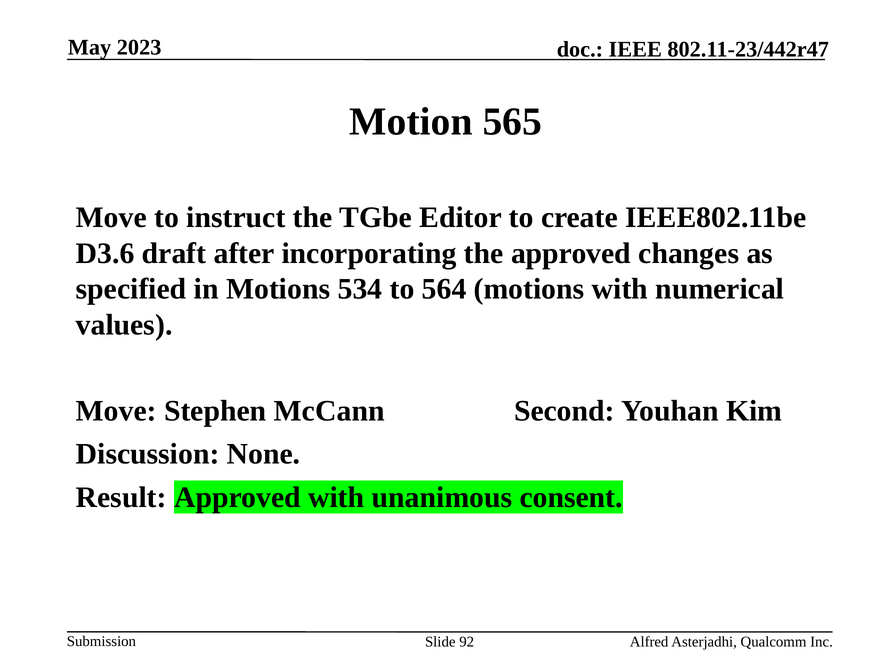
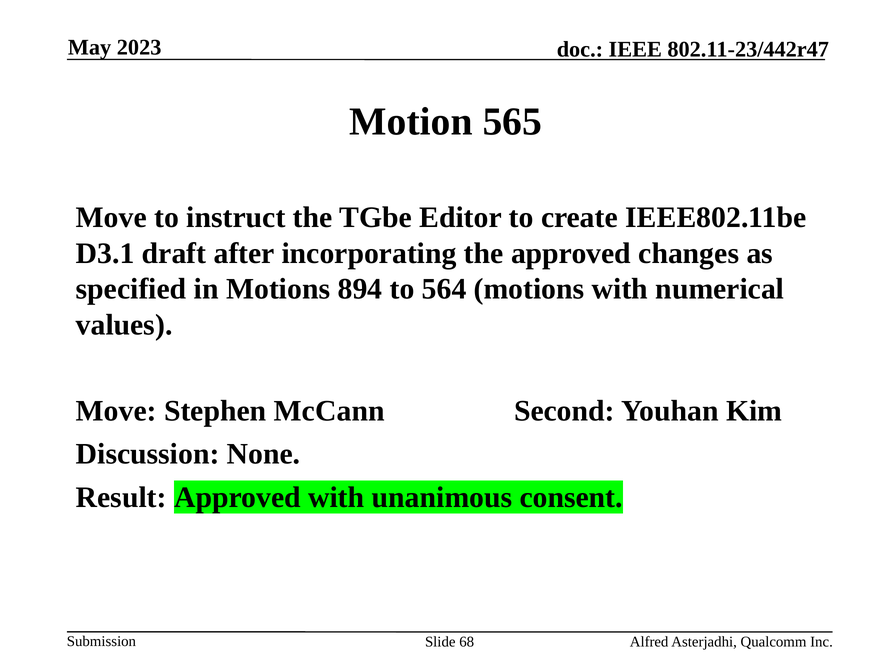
D3.6: D3.6 -> D3.1
534: 534 -> 894
92: 92 -> 68
